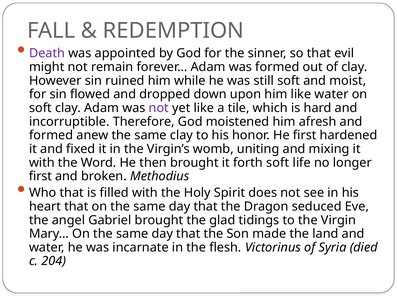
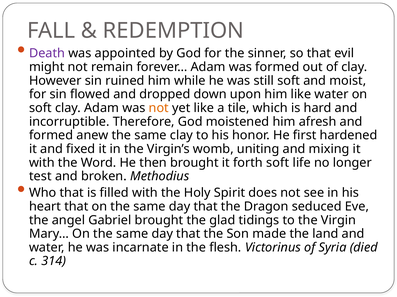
not at (159, 108) colour: purple -> orange
first at (40, 177): first -> test
204: 204 -> 314
